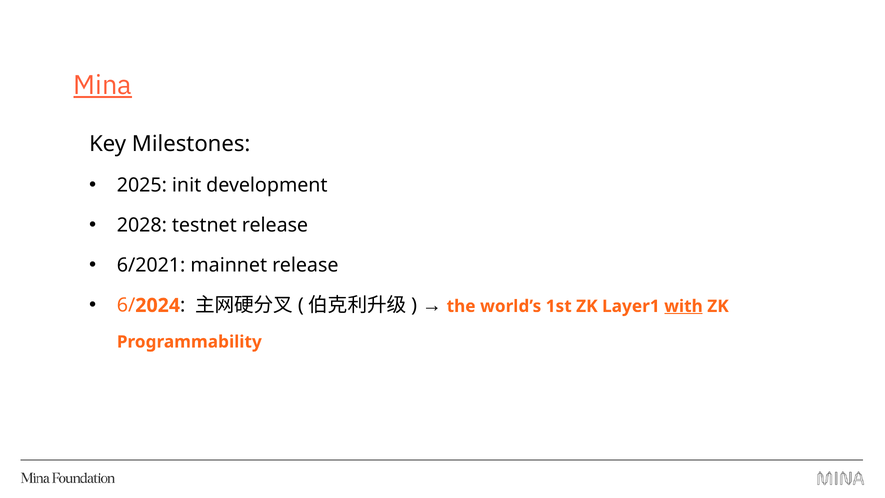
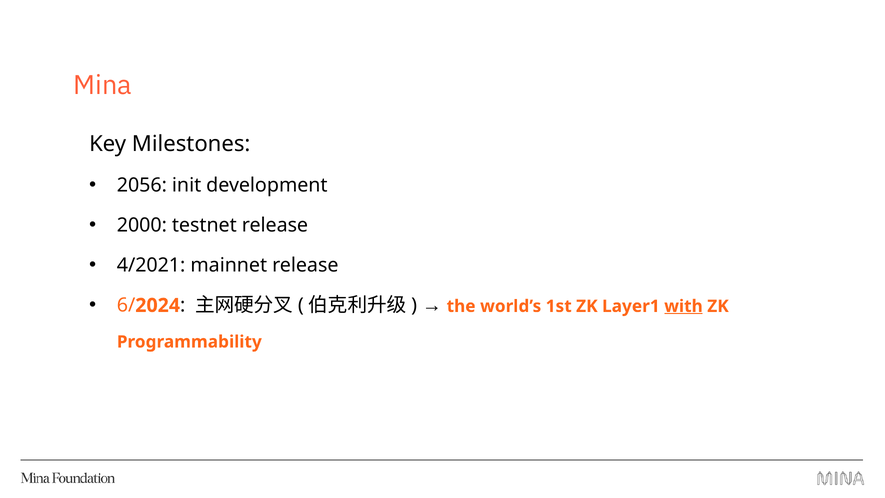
Mina underline: present -> none
2025: 2025 -> 2056
2028: 2028 -> 2000
6/2021: 6/2021 -> 4/2021
